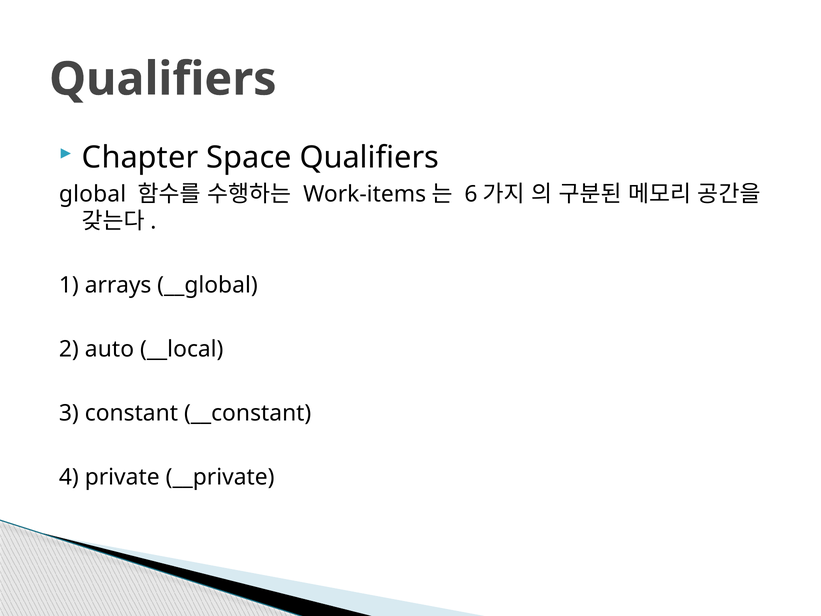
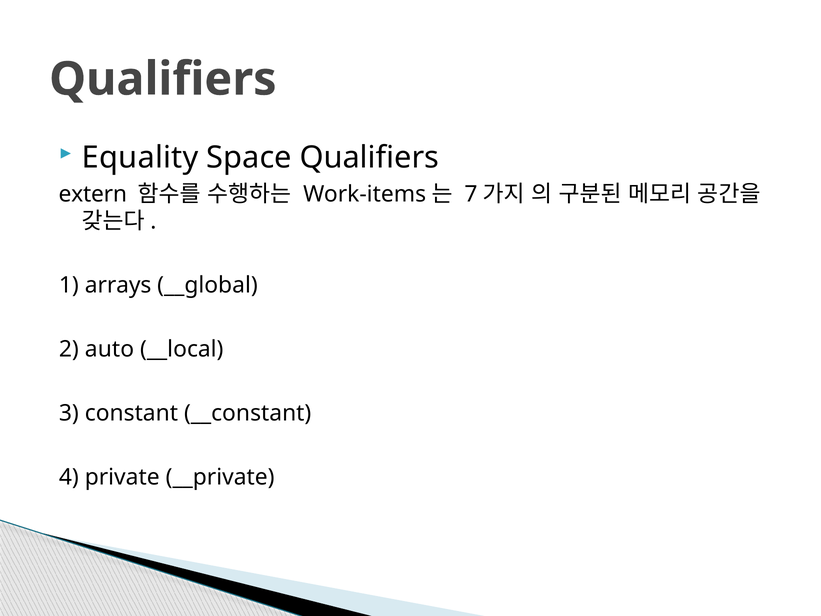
Chapter: Chapter -> Equality
global: global -> extern
6: 6 -> 7
